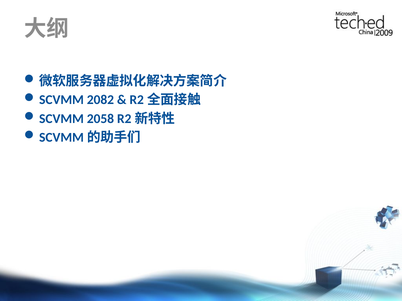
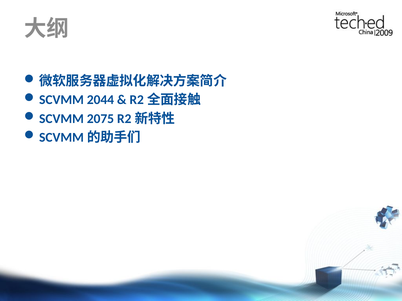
2082: 2082 -> 2044
2058: 2058 -> 2075
